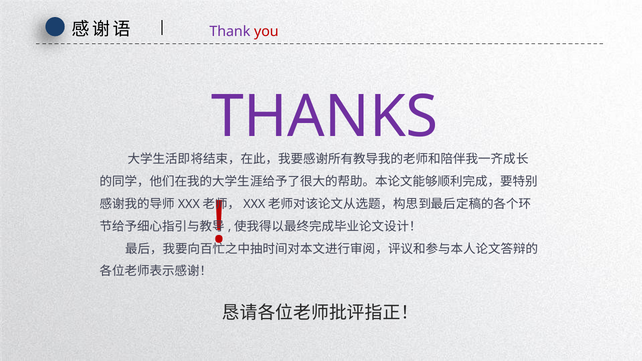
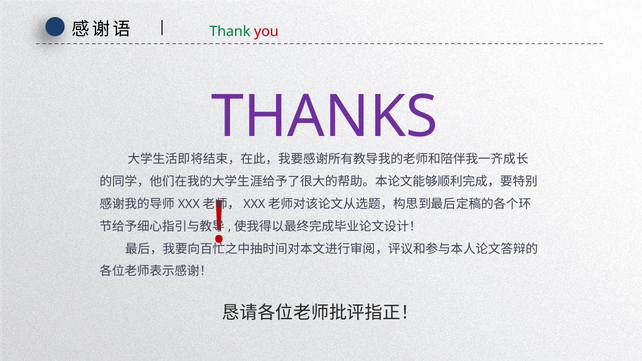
Thank colour: purple -> green
